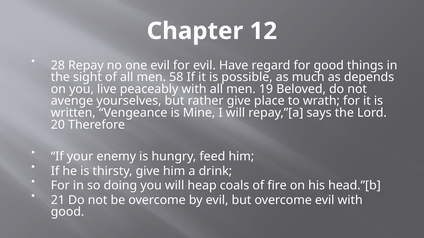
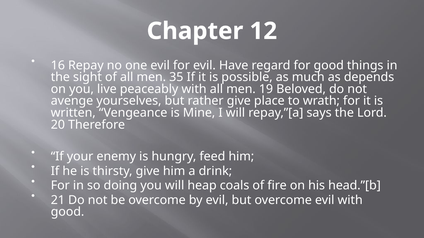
28: 28 -> 16
58: 58 -> 35
